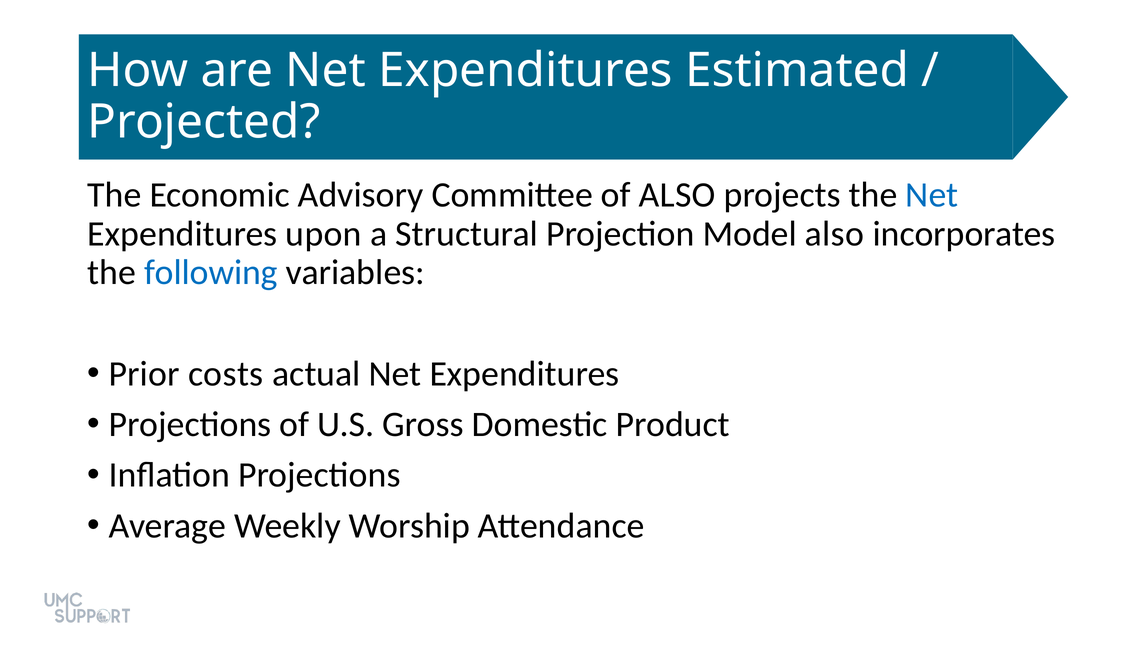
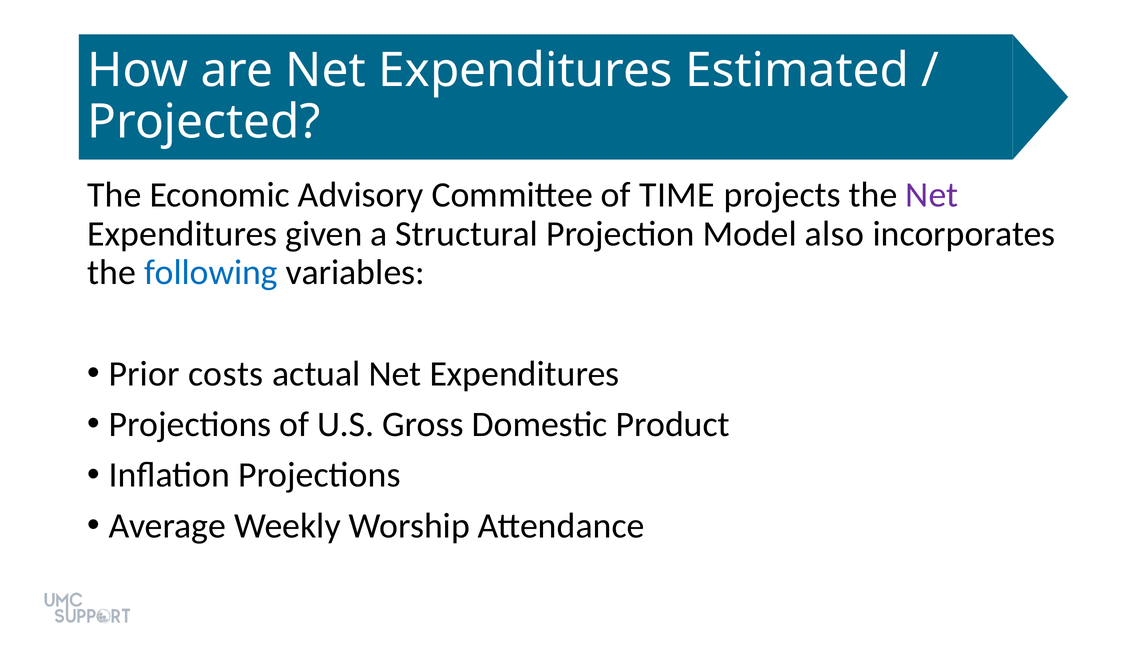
of ALSO: ALSO -> TIME
Net at (932, 195) colour: blue -> purple
upon: upon -> given
